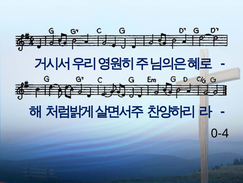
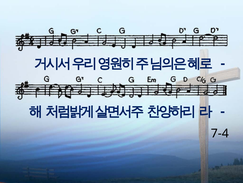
0-4: 0-4 -> 7-4
